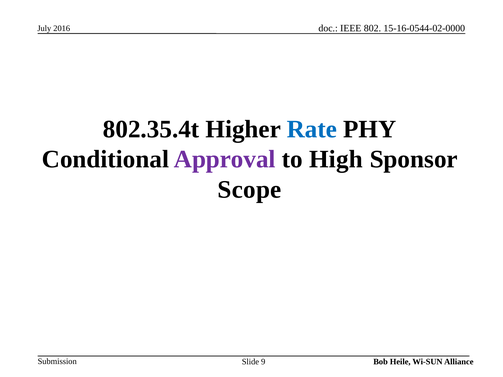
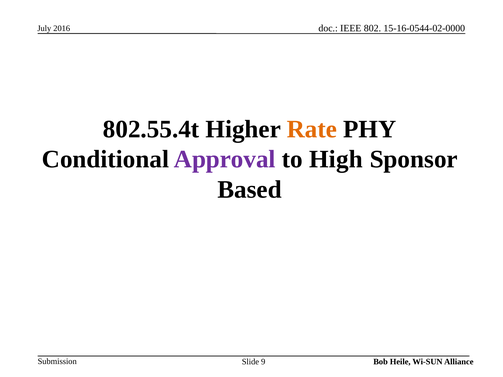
802.35.4t: 802.35.4t -> 802.55.4t
Rate colour: blue -> orange
Scope: Scope -> Based
